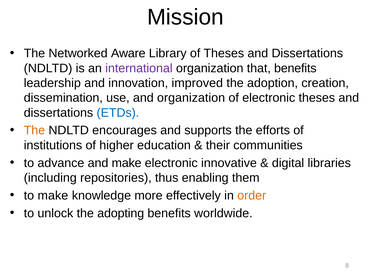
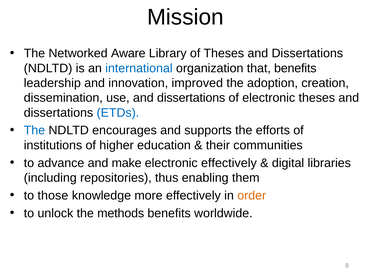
international colour: purple -> blue
use and organization: organization -> dissertations
The at (34, 131) colour: orange -> blue
electronic innovative: innovative -> effectively
to make: make -> those
adopting: adopting -> methods
